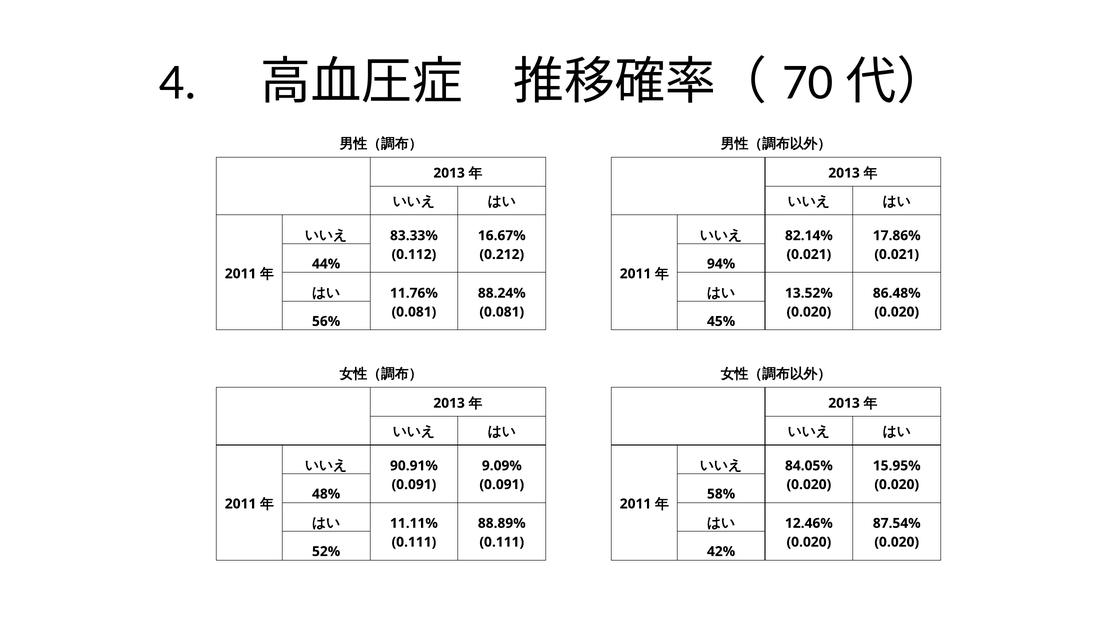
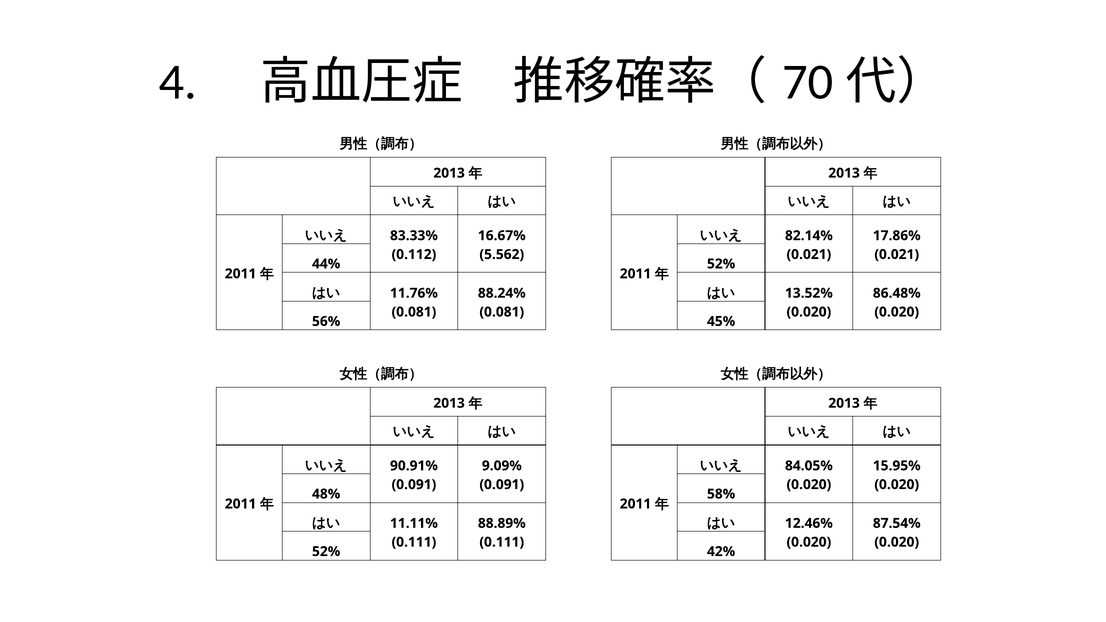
0.212: 0.212 -> 5.562
44% 94%: 94% -> 52%
